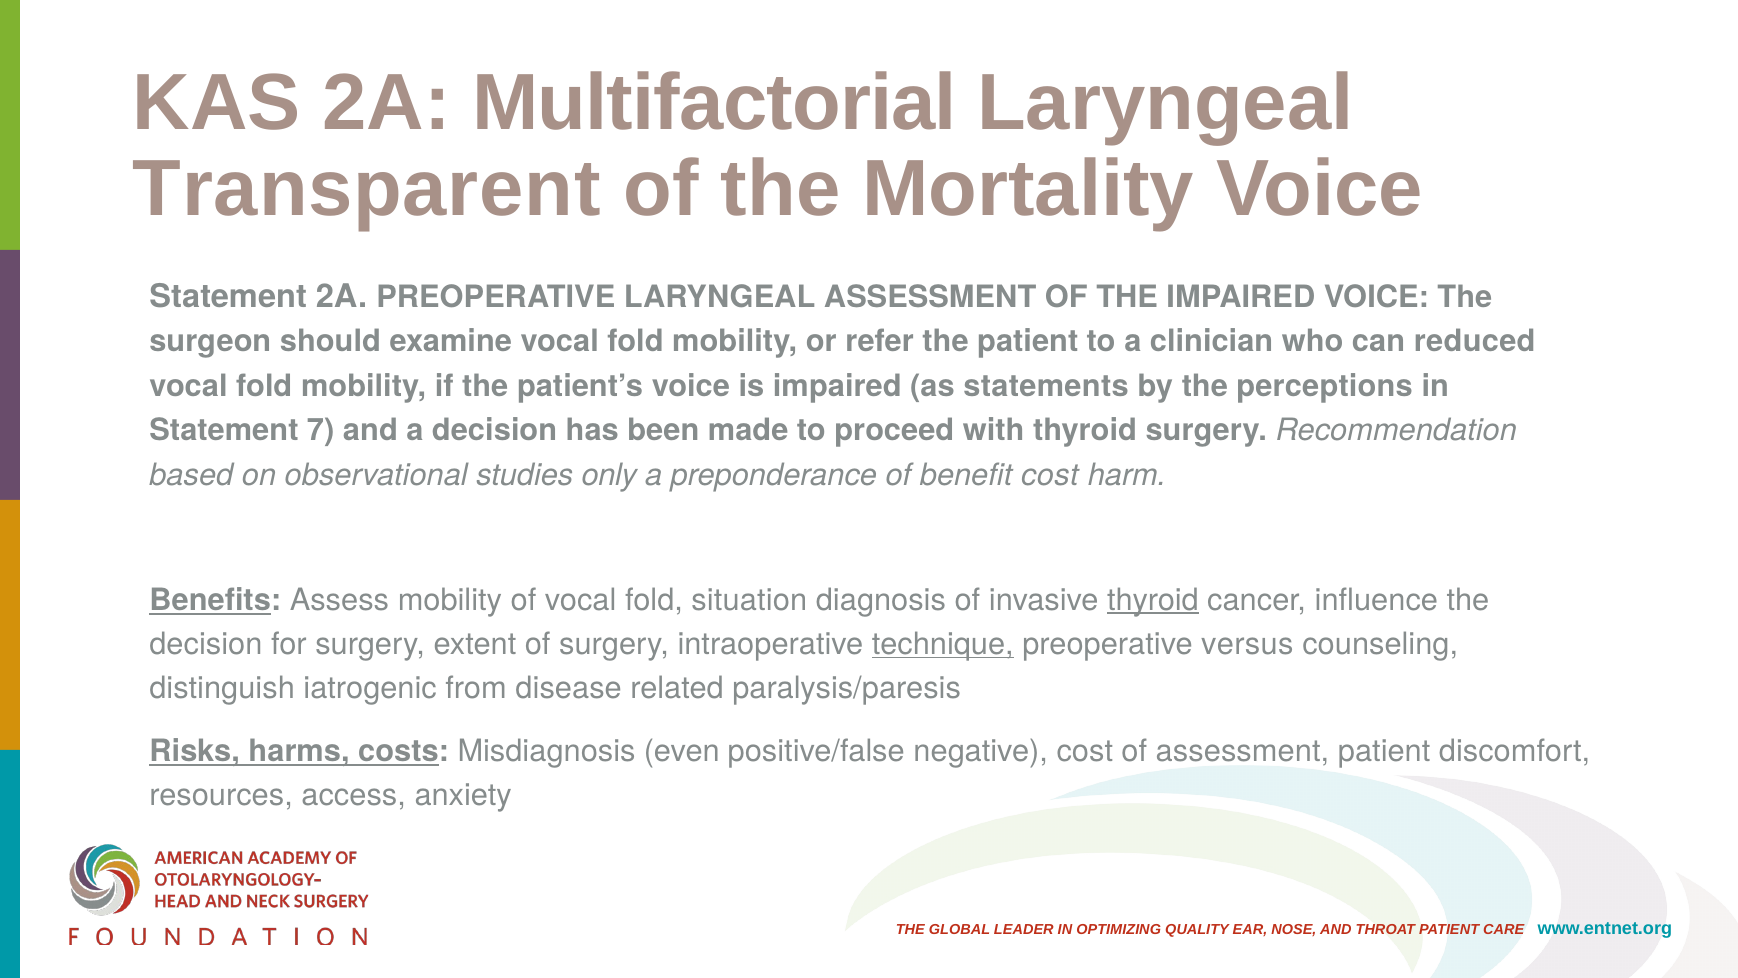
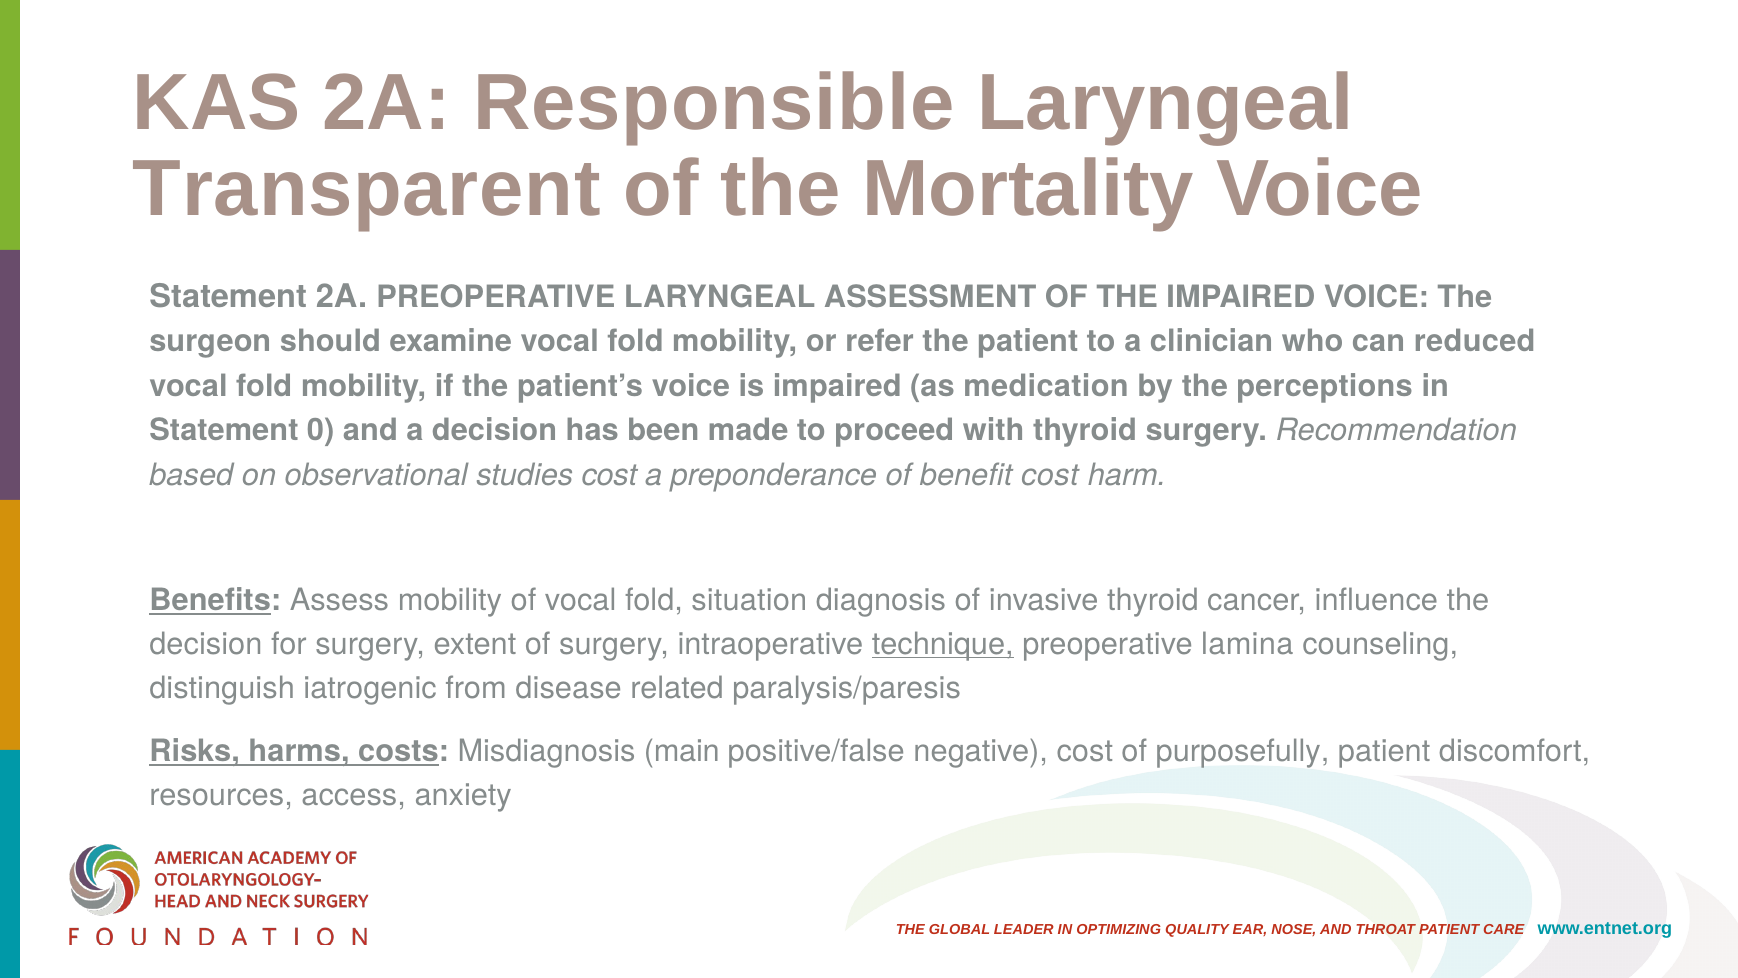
Multifactorial: Multifactorial -> Responsible
statements: statements -> medication
7: 7 -> 0
studies only: only -> cost
thyroid at (1153, 600) underline: present -> none
versus: versus -> lamina
even: even -> main
of assessment: assessment -> purposefully
